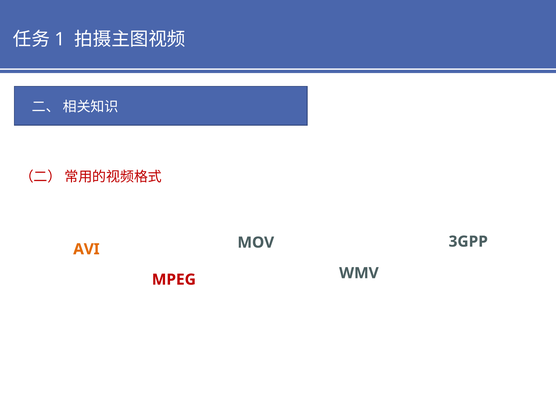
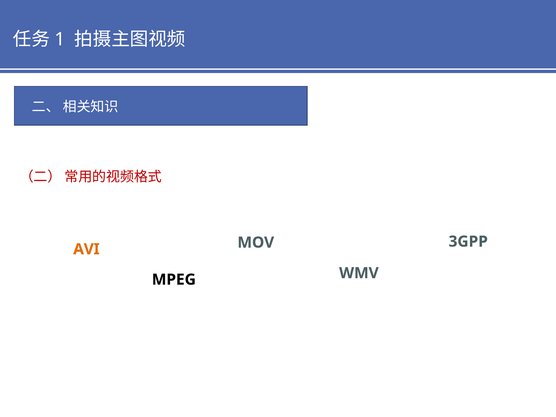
MPEG colour: red -> black
